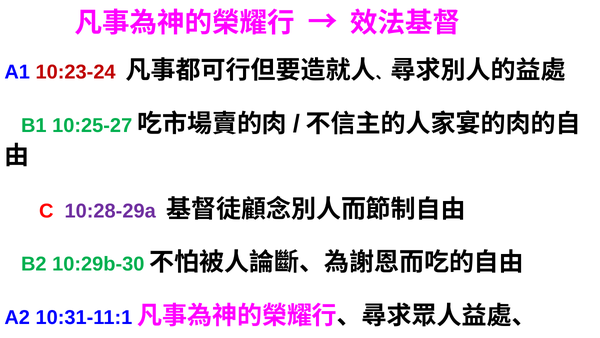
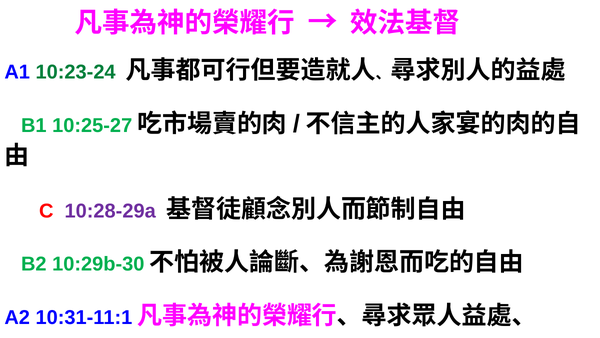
10:23-24 colour: red -> green
